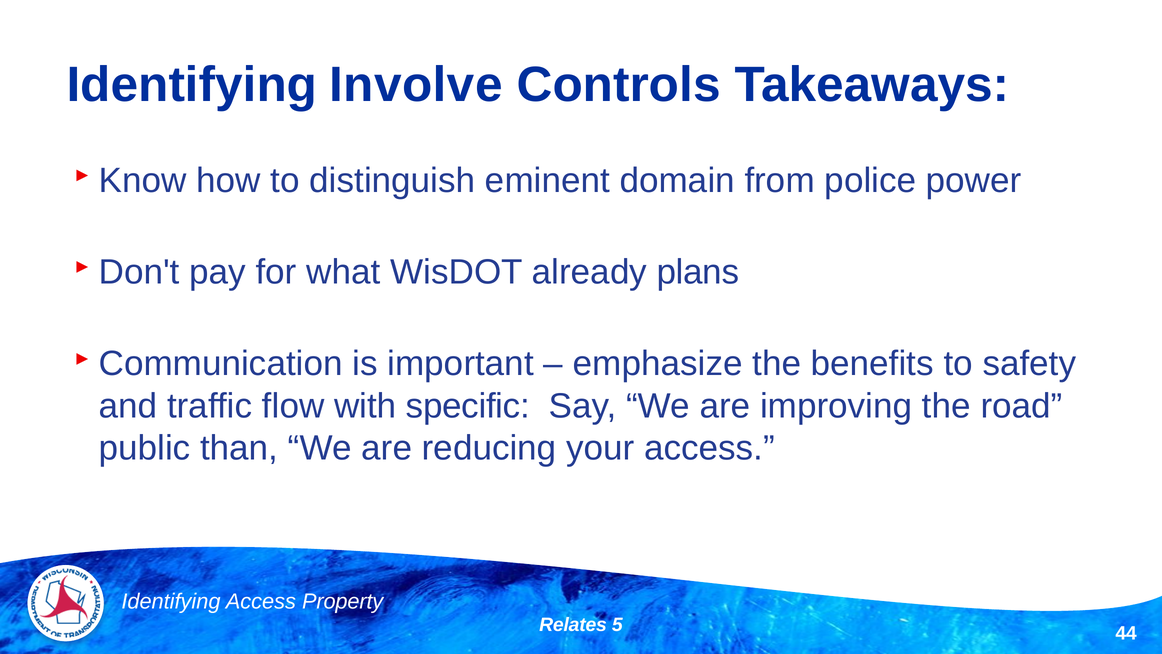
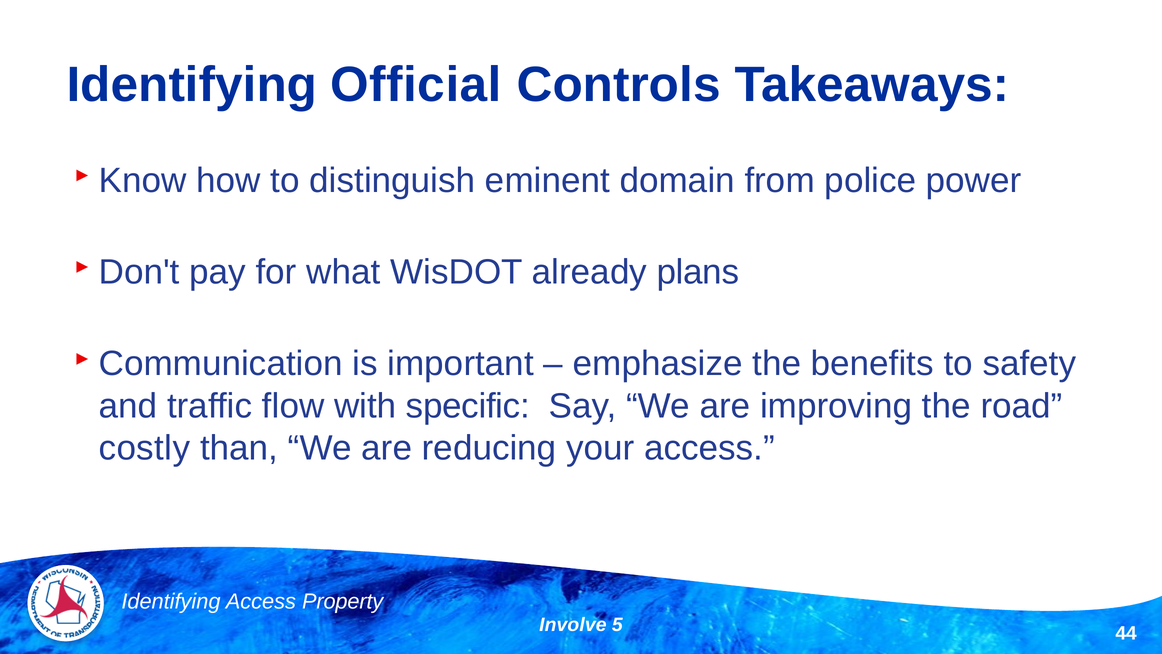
Involve: Involve -> Official
public: public -> costly
Relates: Relates -> Involve
